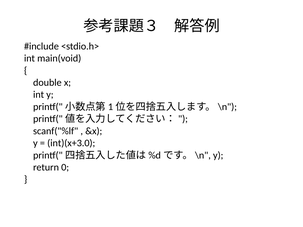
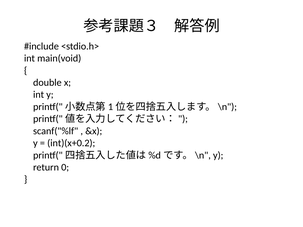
int)(x+3.0: int)(x+3.0 -> int)(x+0.2
